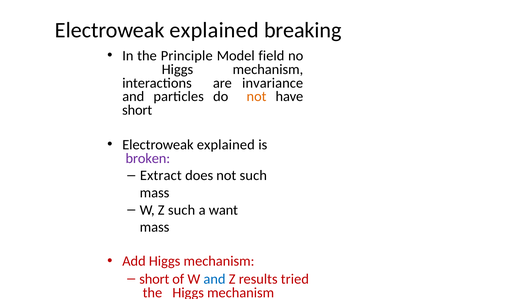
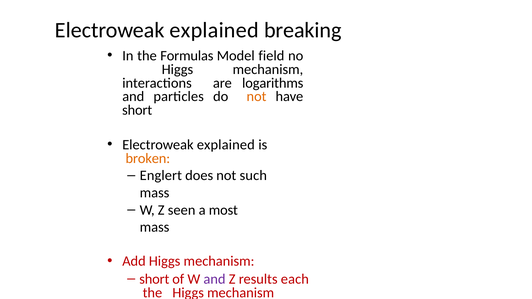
Principle: Principle -> Formulas
invariance: invariance -> logarithms
broken colour: purple -> orange
Extract: Extract -> Englert
Z such: such -> seen
want: want -> most
and at (215, 279) colour: blue -> purple
tried: tried -> each
